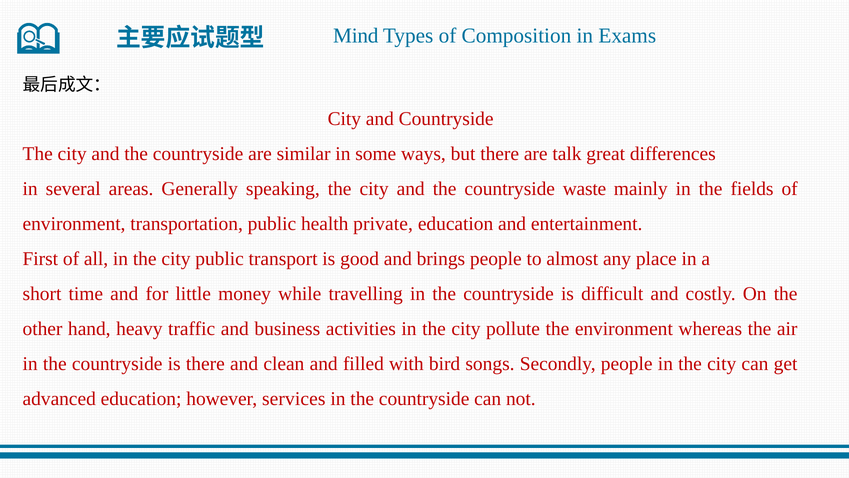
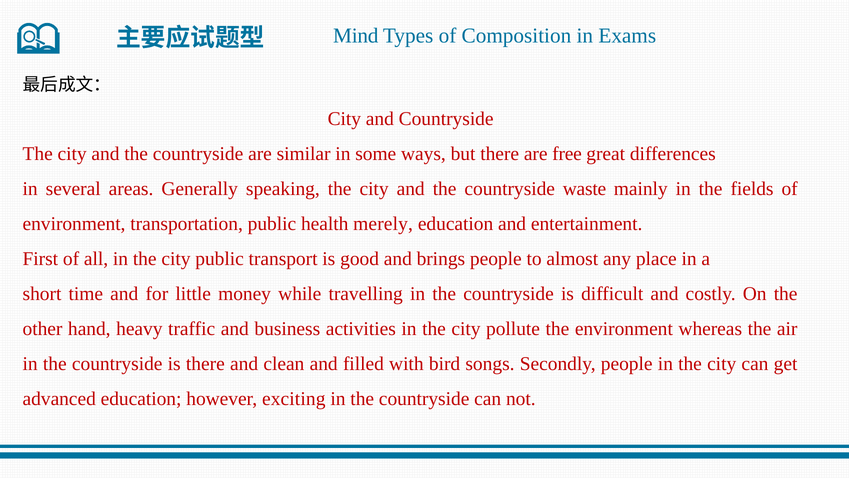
talk: talk -> free
private: private -> merely
services: services -> exciting
